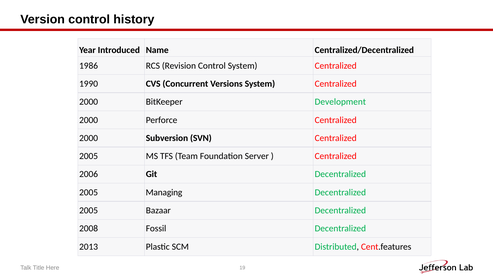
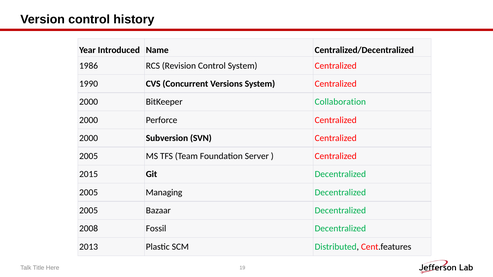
Development: Development -> Collaboration
2006: 2006 -> 2015
